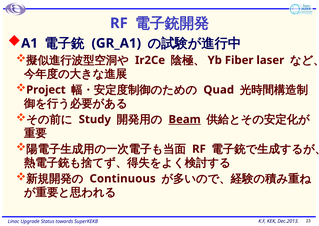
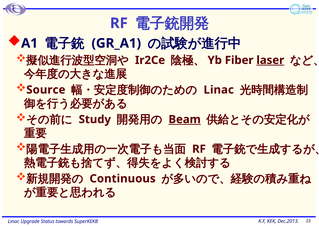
laser underline: none -> present
Project: Project -> Source
Quad at (219, 90): Quad -> Linac
